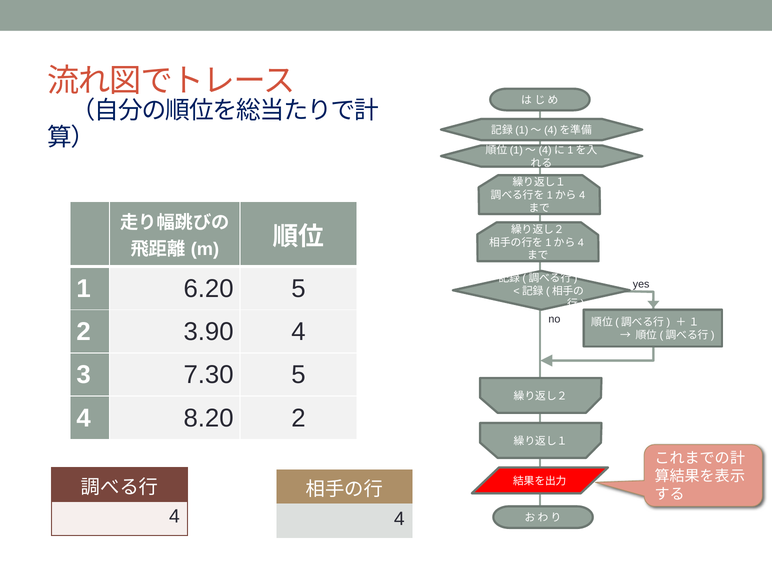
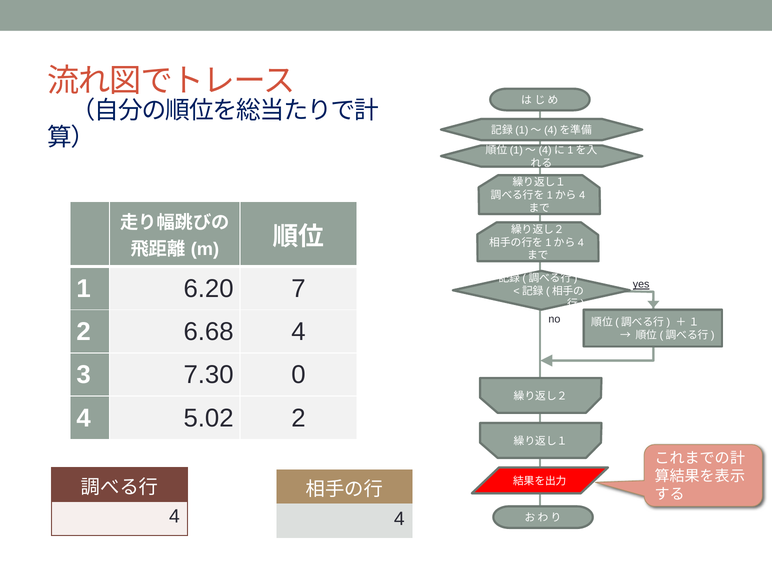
6.20 5: 5 -> 7
yes underline: none -> present
3.90: 3.90 -> 6.68
7.30 5: 5 -> 0
8.20: 8.20 -> 5.02
